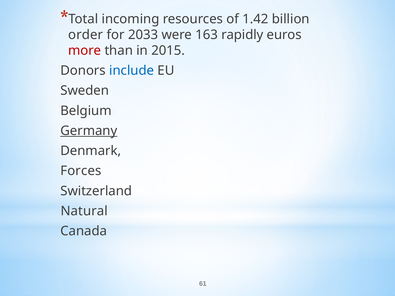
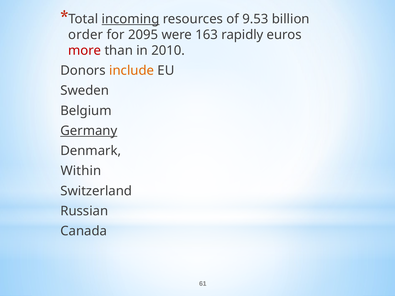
incoming underline: none -> present
1.42: 1.42 -> 9.53
2033: 2033 -> 2095
2015: 2015 -> 2010
include colour: blue -> orange
Forces: Forces -> Within
Natural: Natural -> Russian
